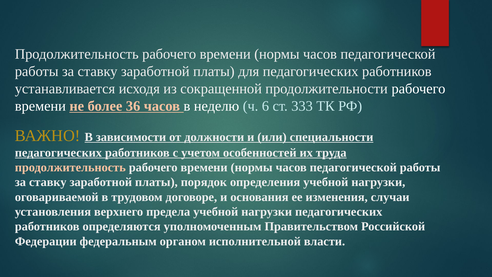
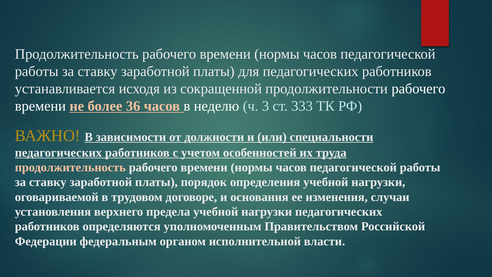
6: 6 -> 3
